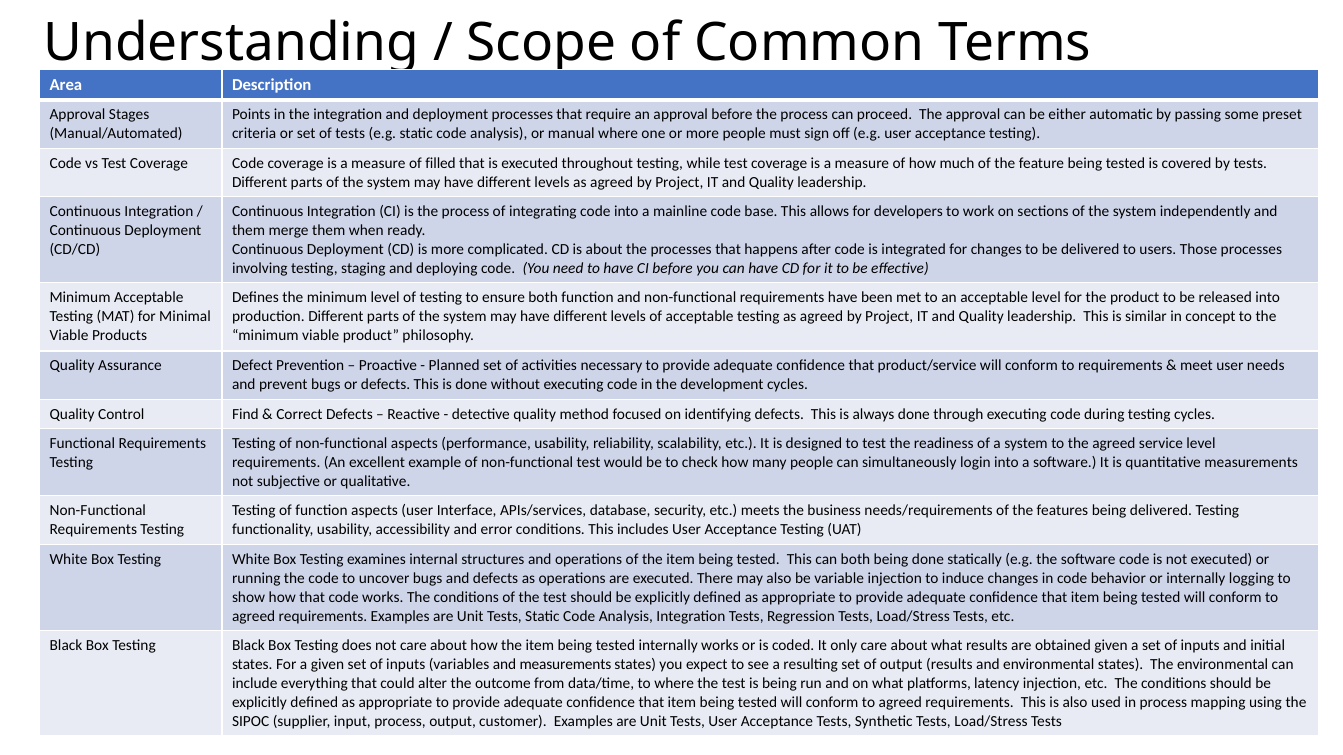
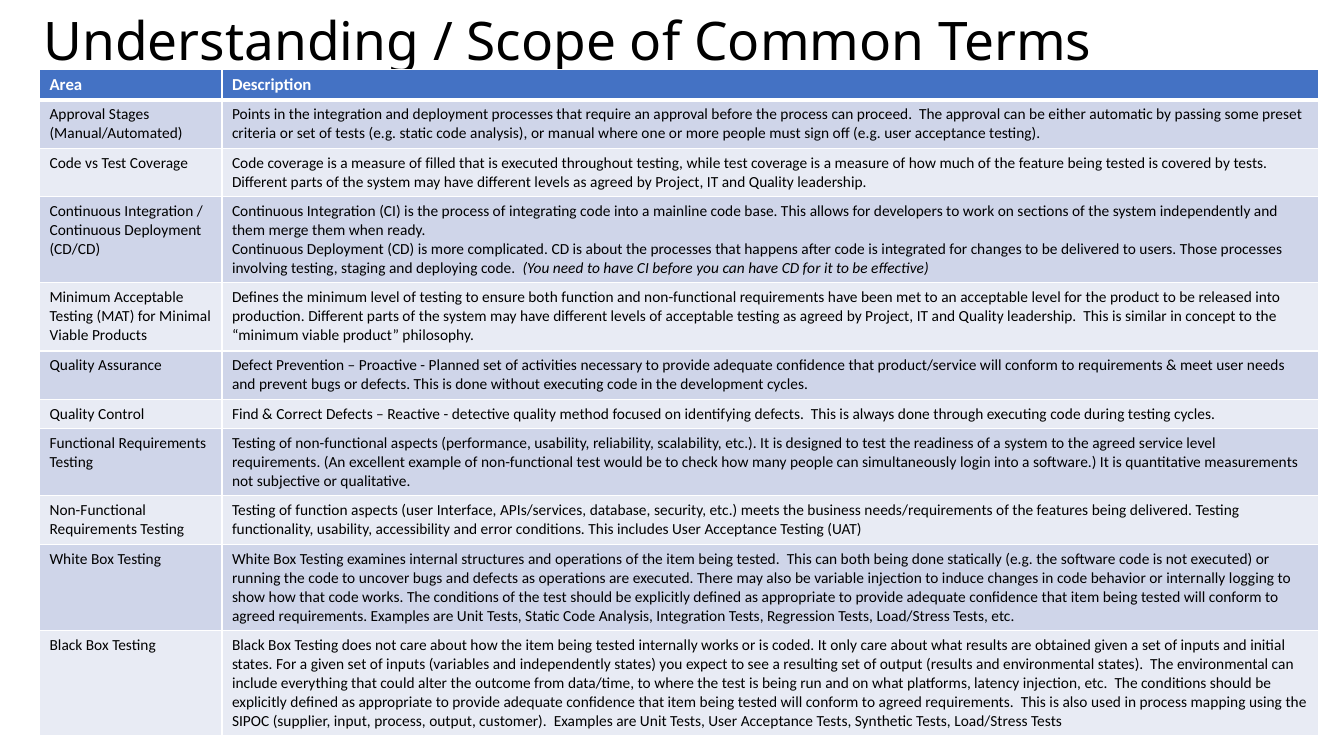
and measurements: measurements -> independently
